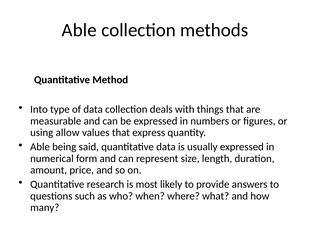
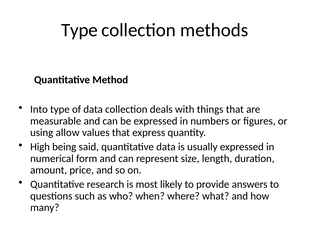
Able at (79, 30): Able -> Type
Able at (40, 147): Able -> High
